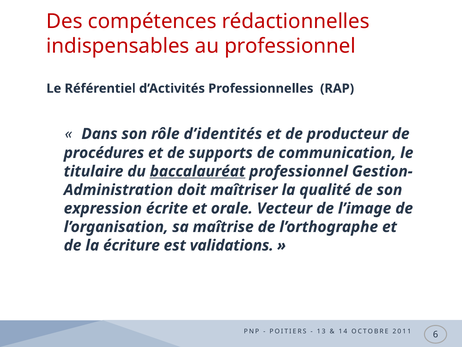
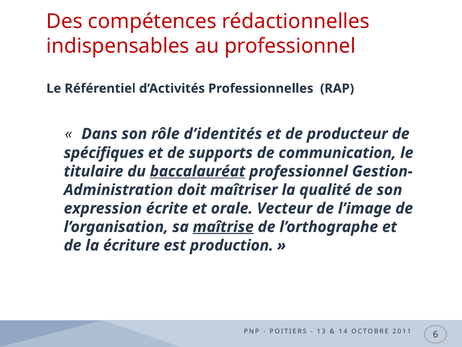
procédures: procédures -> spécifiques
maîtrise underline: none -> present
validations: validations -> production
